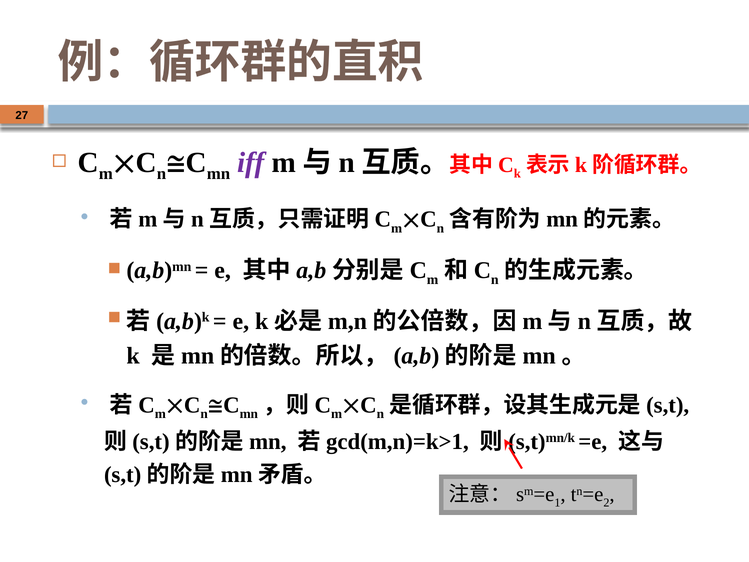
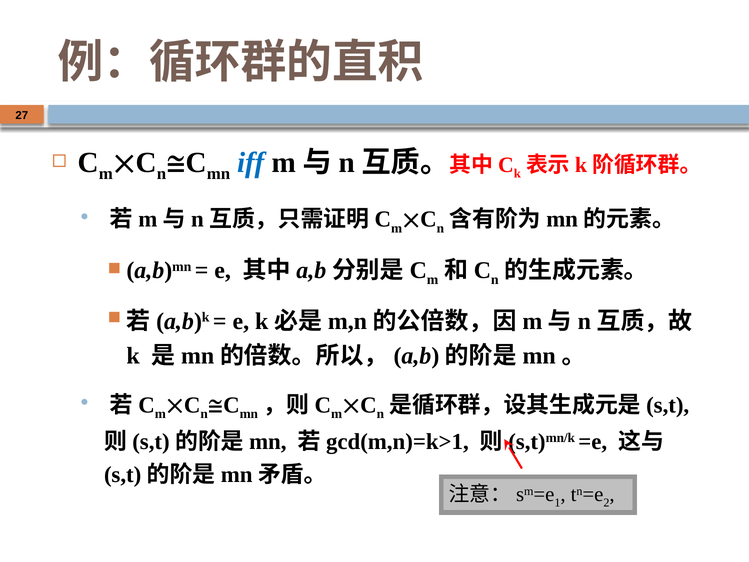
iff colour: purple -> blue
